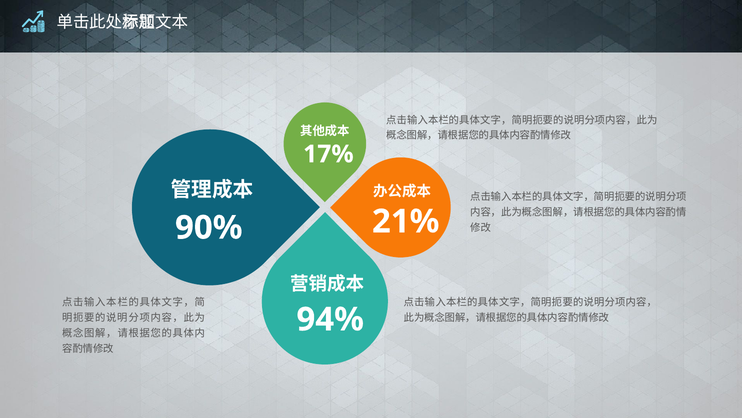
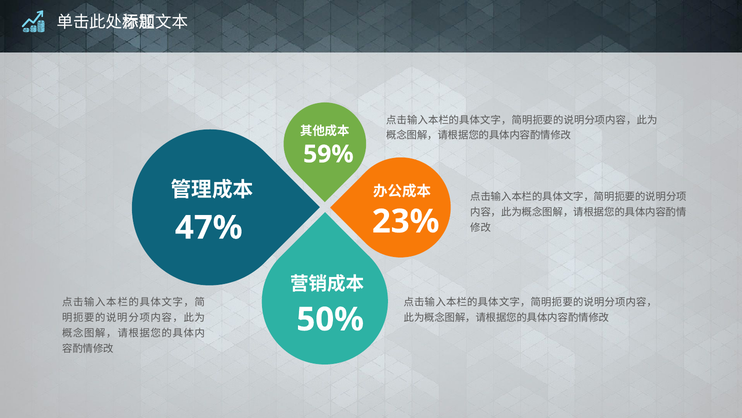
17%: 17% -> 59%
21%: 21% -> 23%
90%: 90% -> 47%
94%: 94% -> 50%
